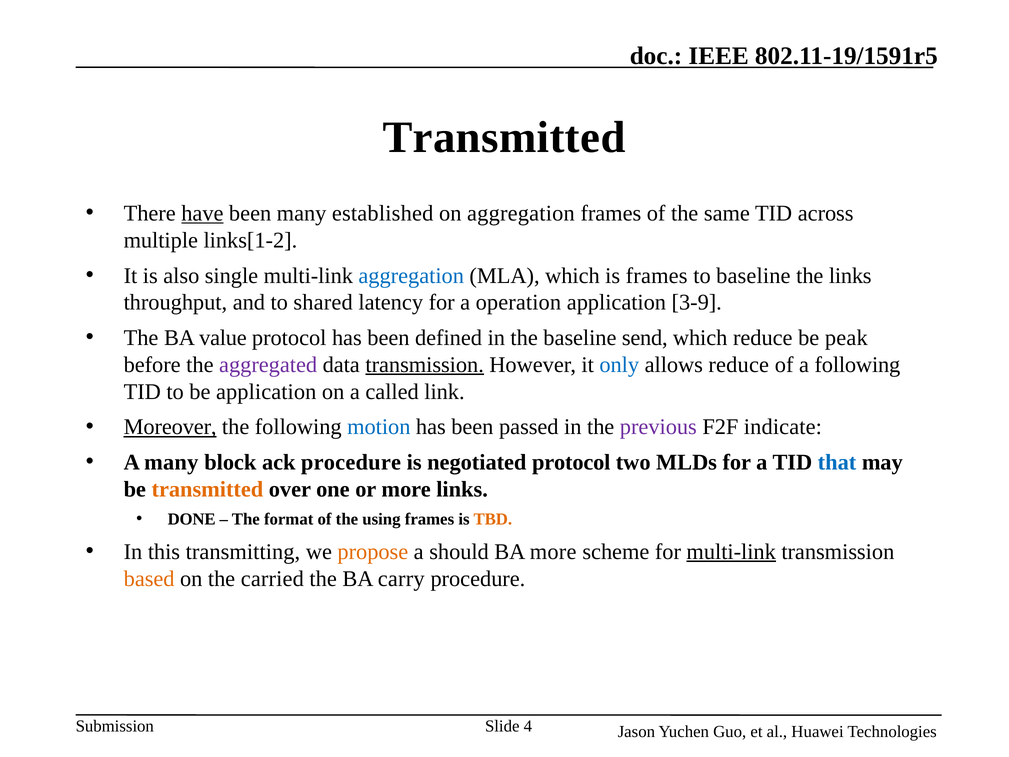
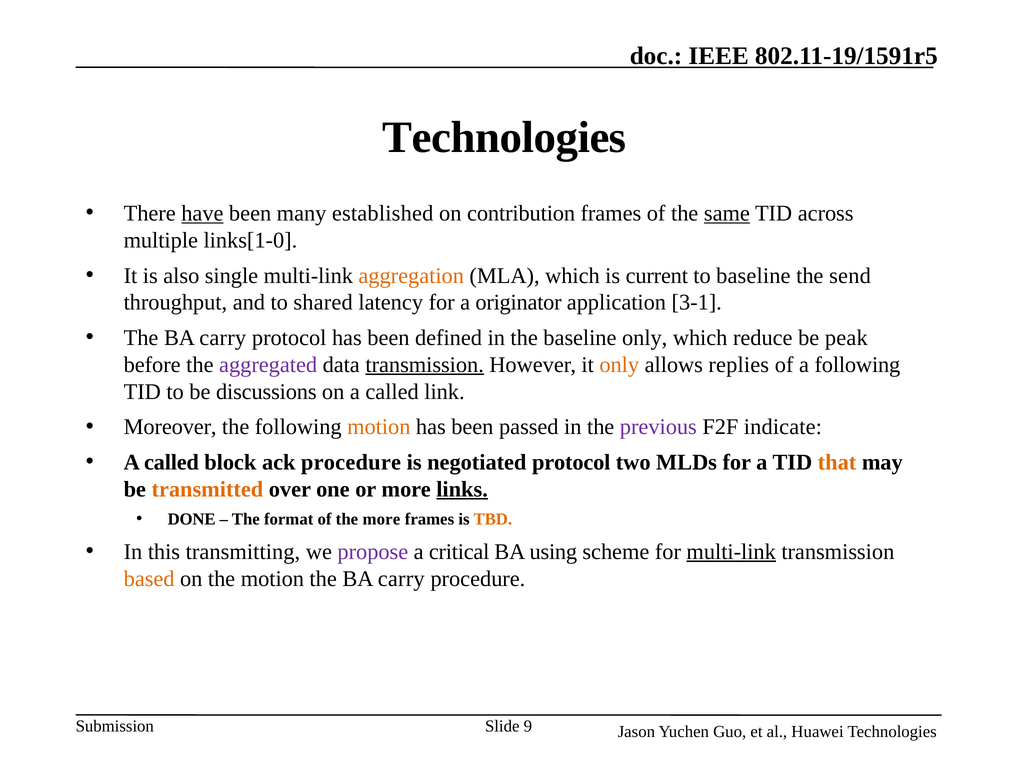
Transmitted at (504, 138): Transmitted -> Technologies
on aggregation: aggregation -> contribution
same underline: none -> present
links[1-2: links[1-2 -> links[1-0
aggregation at (411, 276) colour: blue -> orange
is frames: frames -> current
the links: links -> send
operation: operation -> originator
3-9: 3-9 -> 3-1
value at (223, 338): value -> carry
baseline send: send -> only
only at (619, 365) colour: blue -> orange
allows reduce: reduce -> replies
be application: application -> discussions
Moreover underline: present -> none
motion at (379, 427) colour: blue -> orange
many at (171, 462): many -> called
that colour: blue -> orange
links at (462, 489) underline: none -> present
the using: using -> more
propose colour: orange -> purple
should: should -> critical
BA more: more -> using
the carried: carried -> motion
4: 4 -> 9
